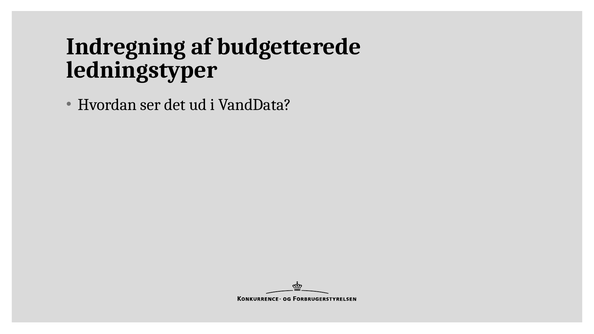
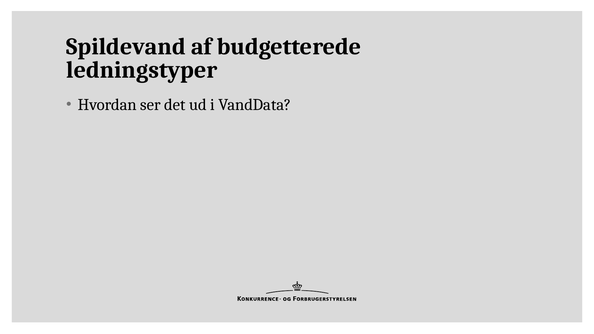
Indregning: Indregning -> Spildevand
